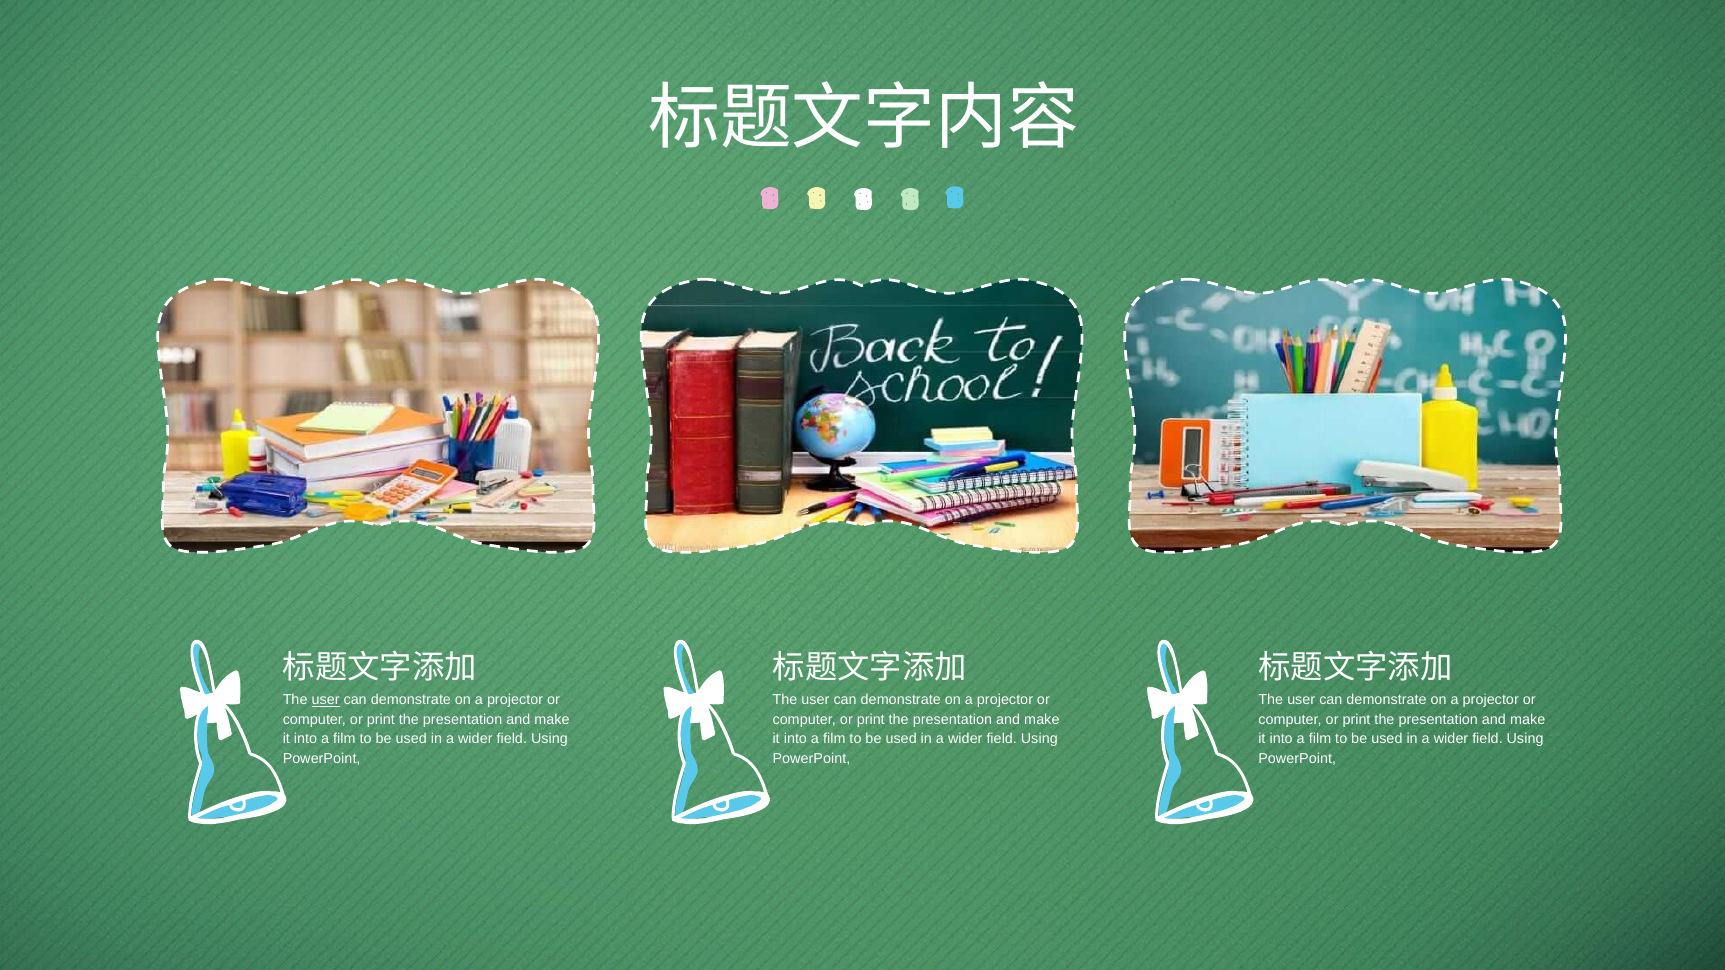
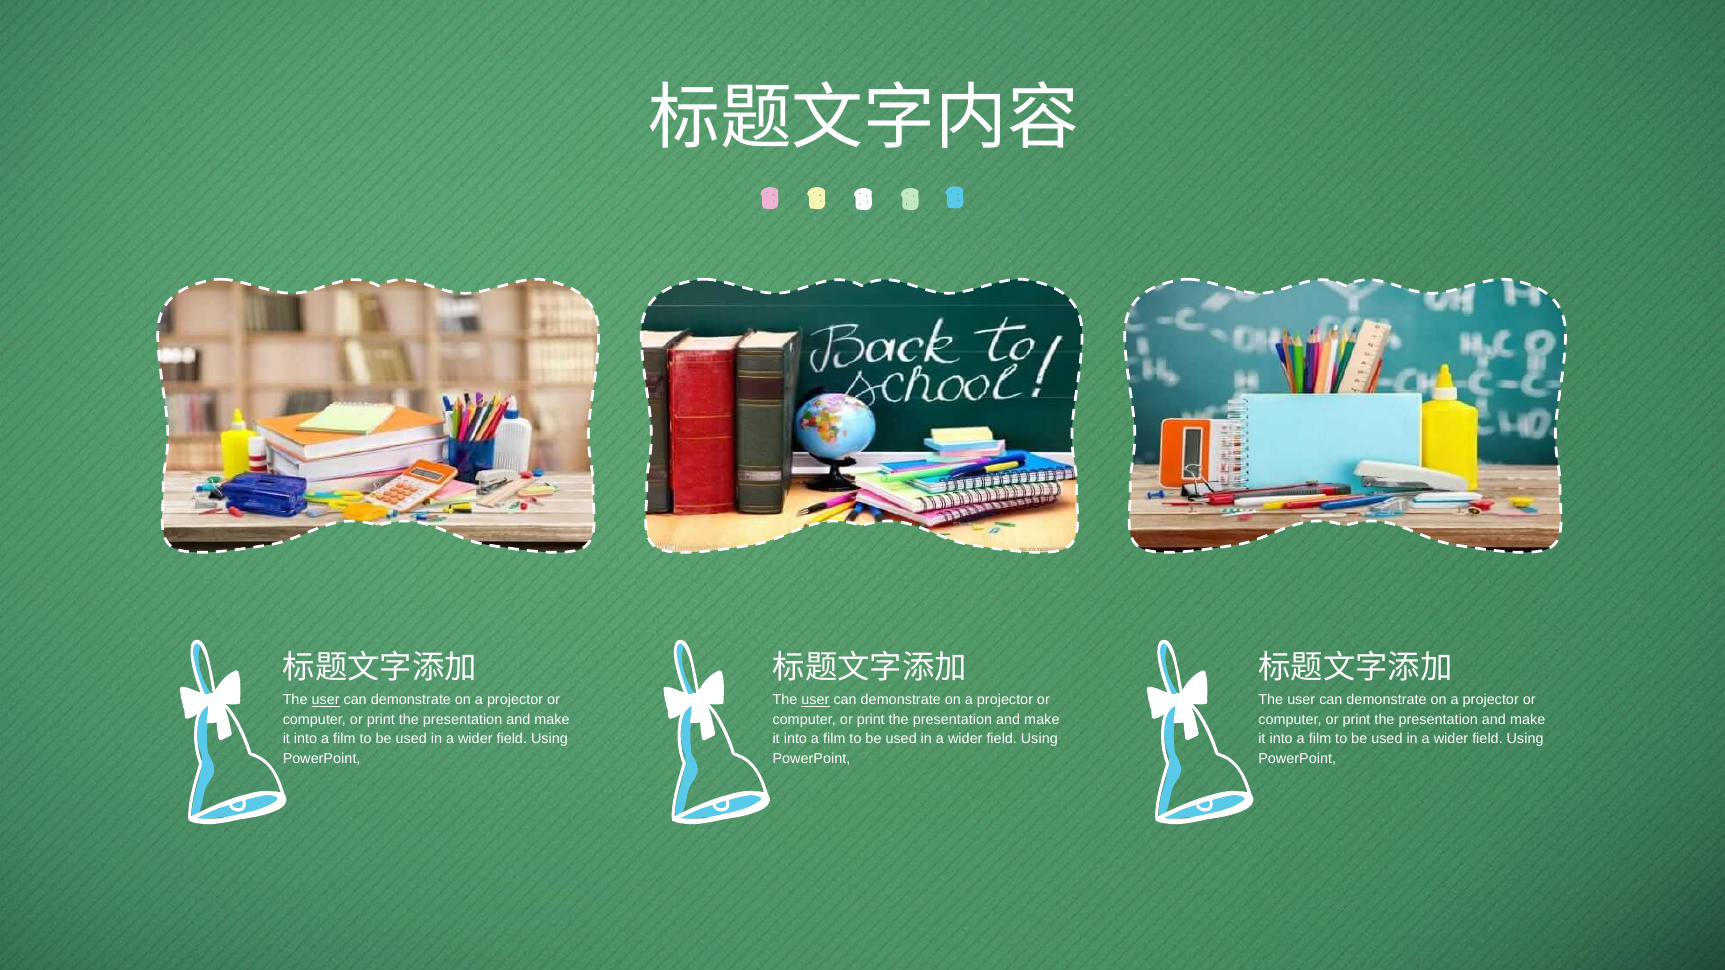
user at (815, 700) underline: none -> present
